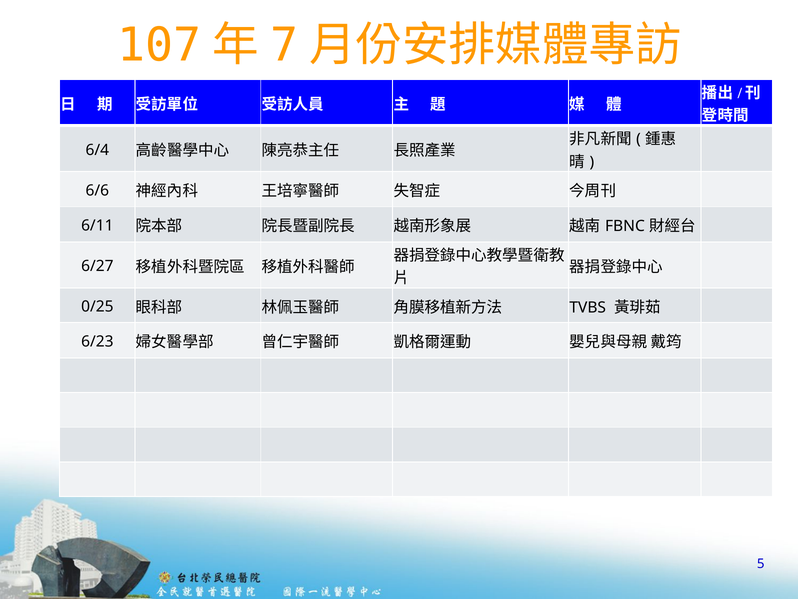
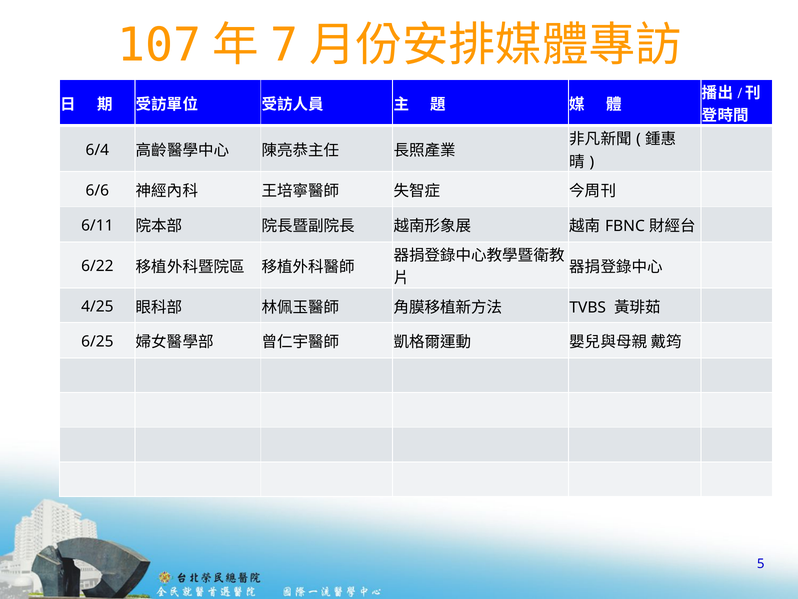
6/27: 6/27 -> 6/22
0/25: 0/25 -> 4/25
6/23: 6/23 -> 6/25
